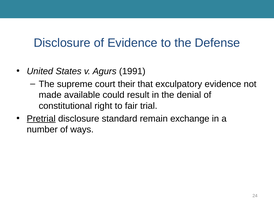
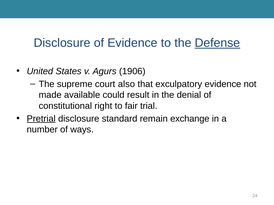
Defense underline: none -> present
1991: 1991 -> 1906
their: their -> also
